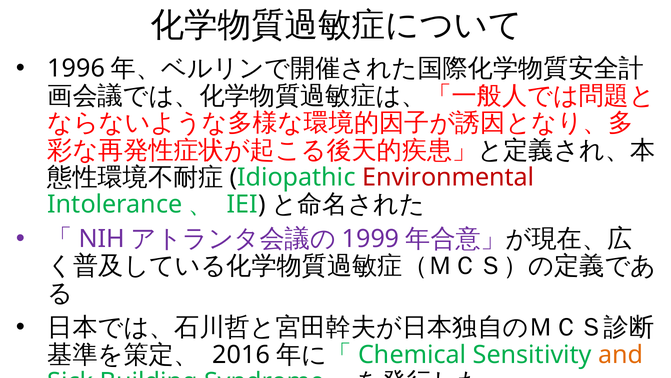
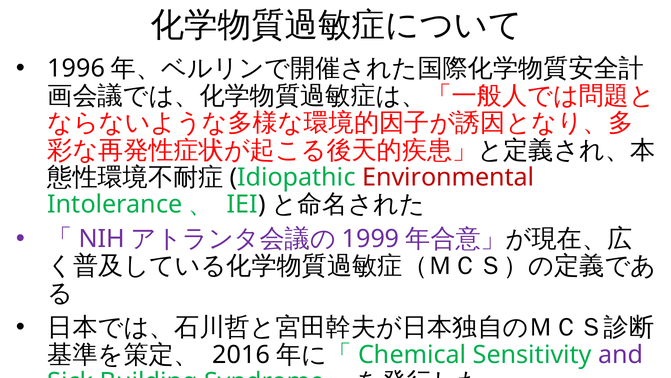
and colour: orange -> purple
